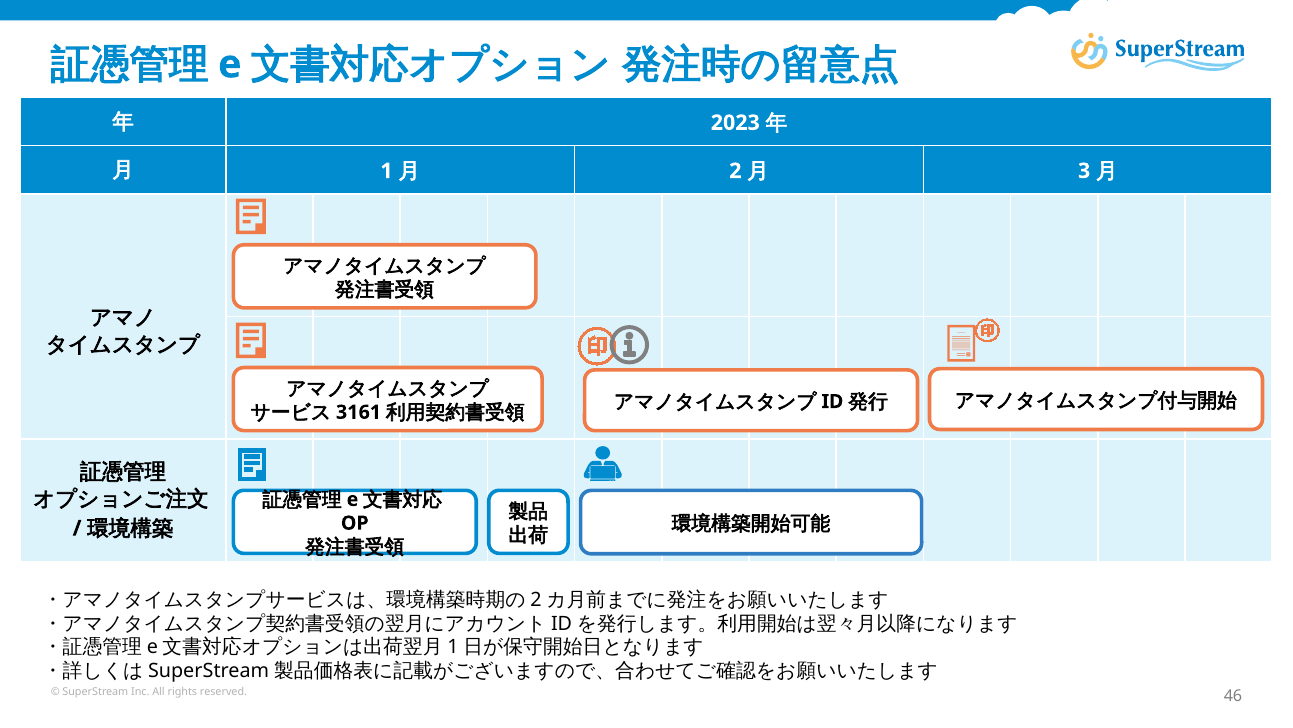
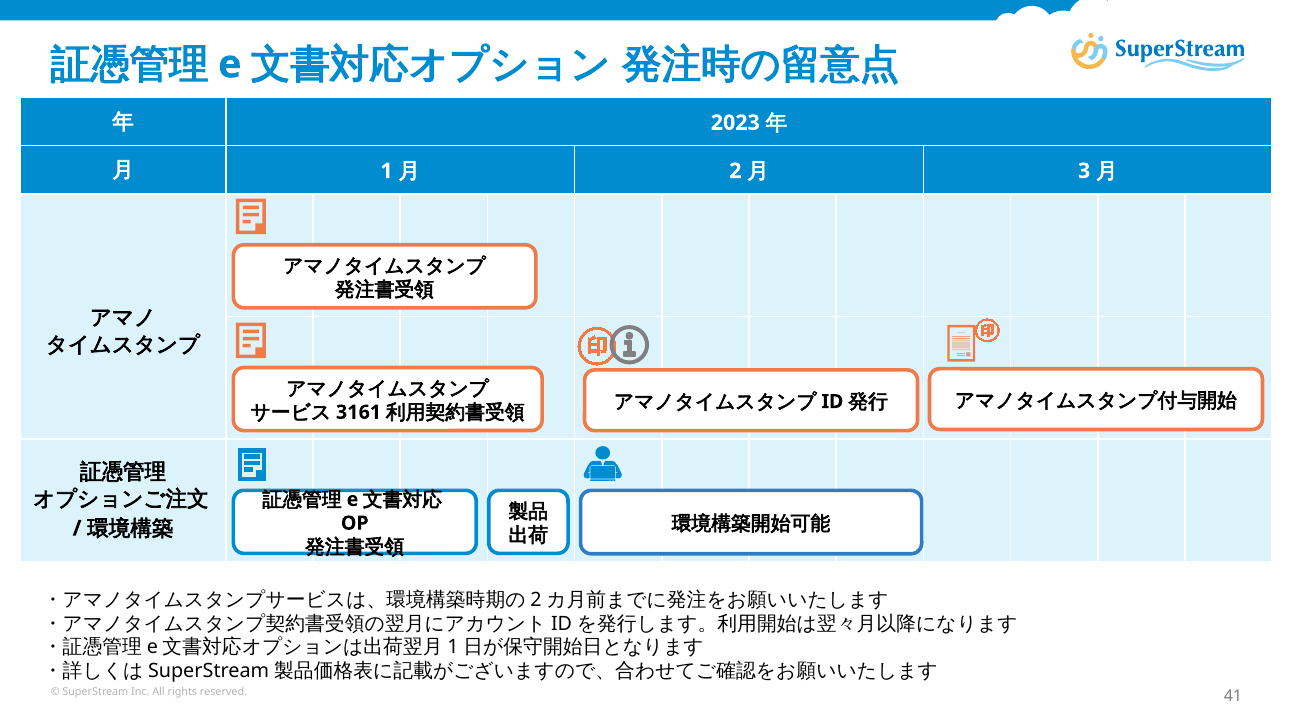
46: 46 -> 41
